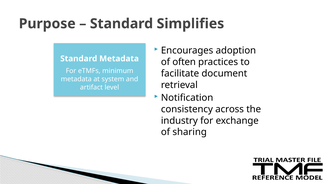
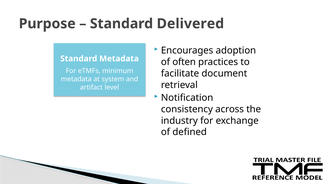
Simplifies: Simplifies -> Delivered
sharing: sharing -> defined
